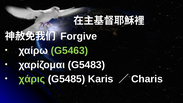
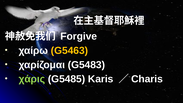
G5463 colour: light green -> yellow
